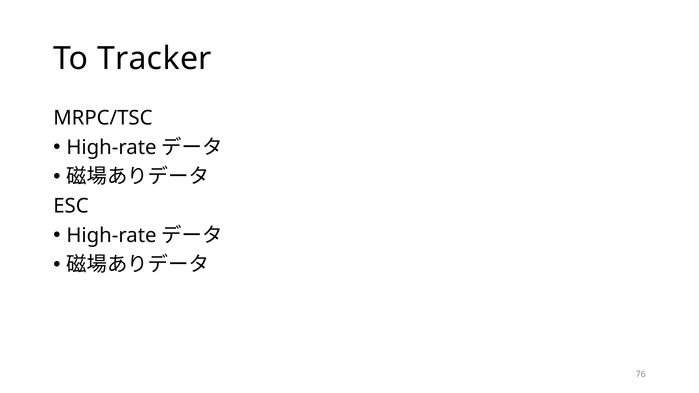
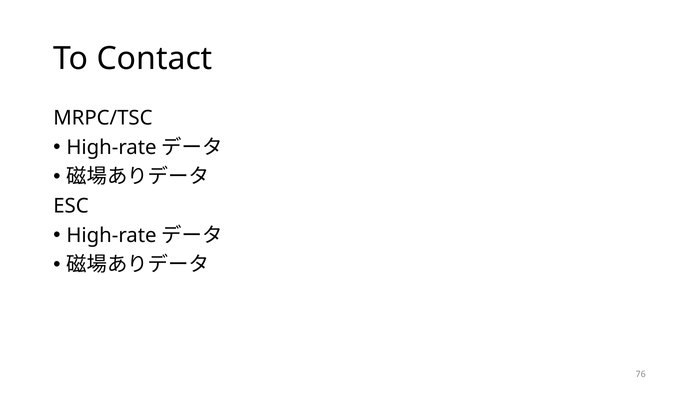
Tracker: Tracker -> Contact
